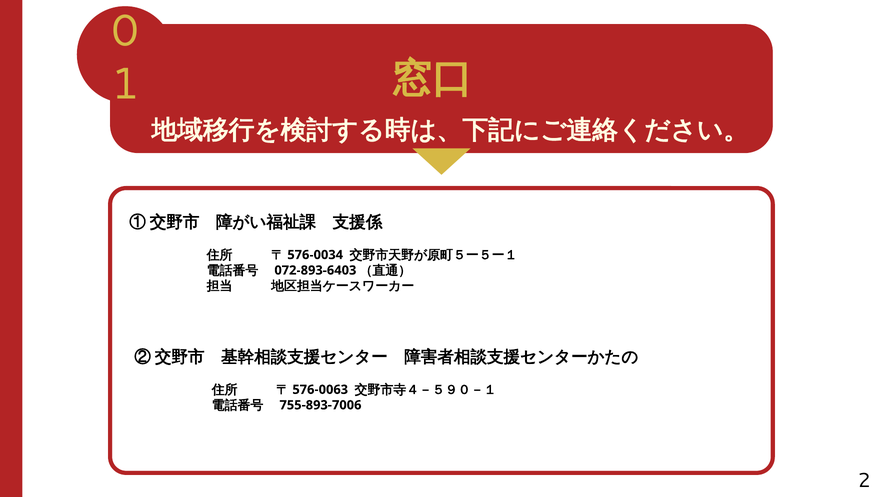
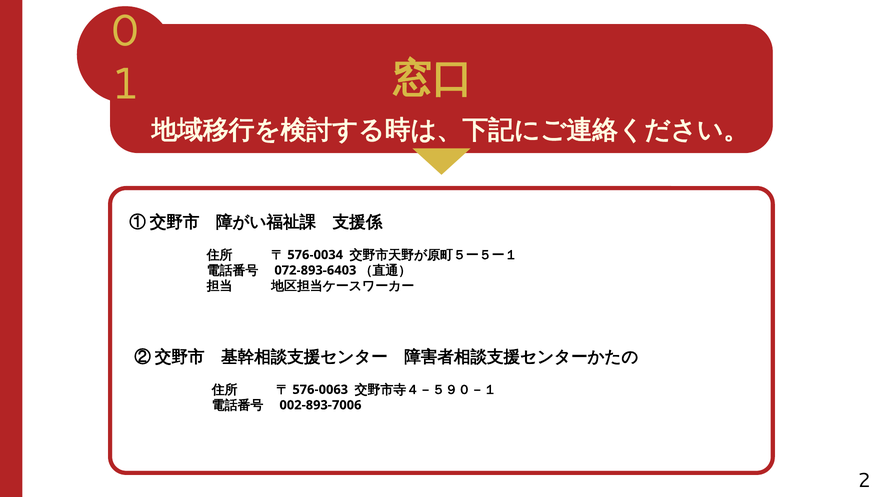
755-893-7006: 755-893-7006 -> 002-893-7006
